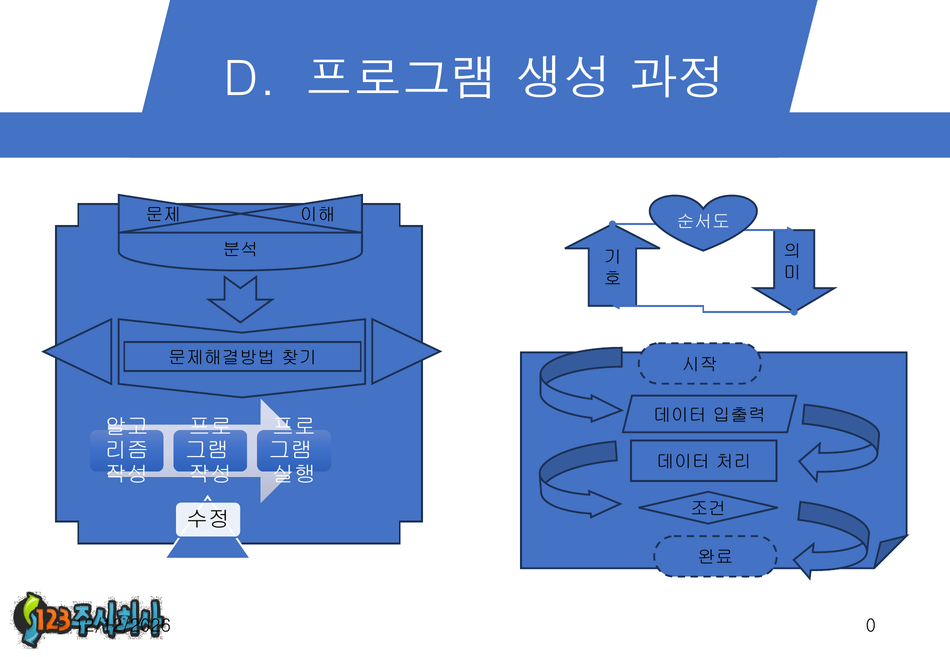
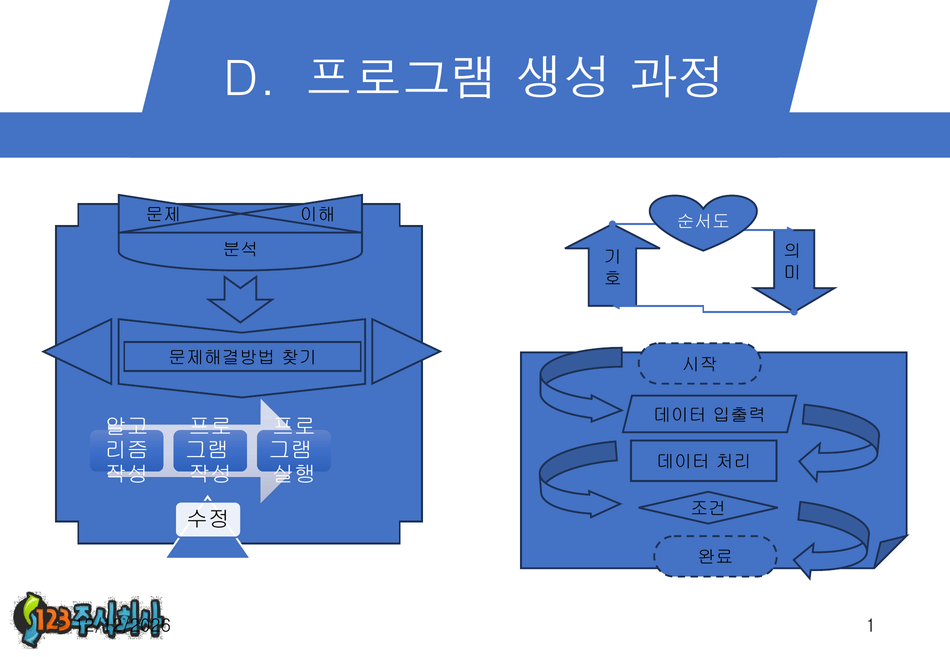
0: 0 -> 1
